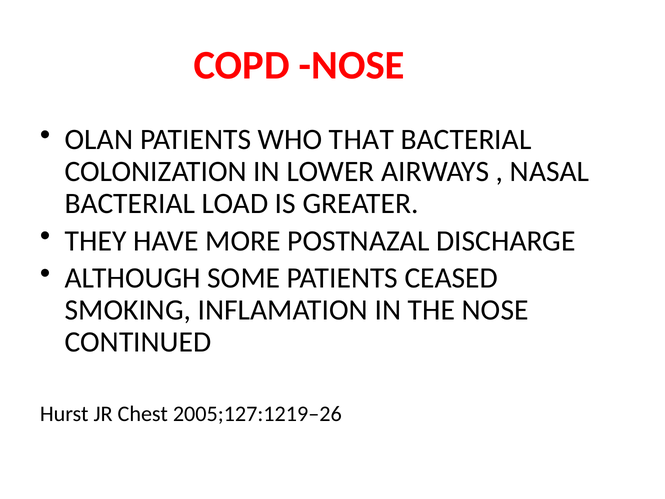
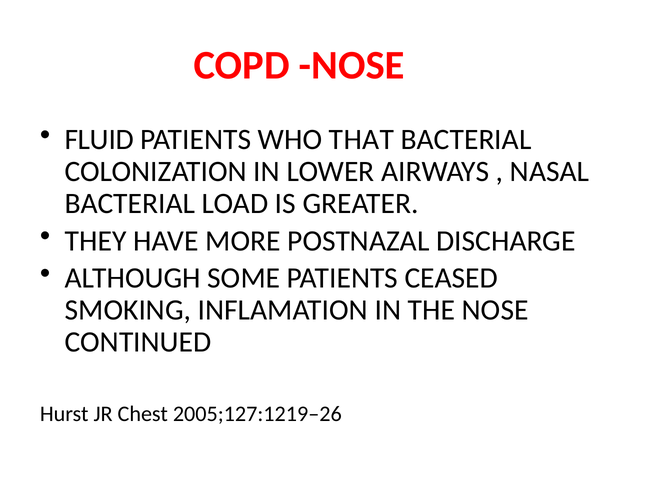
OLAN: OLAN -> FLUID
